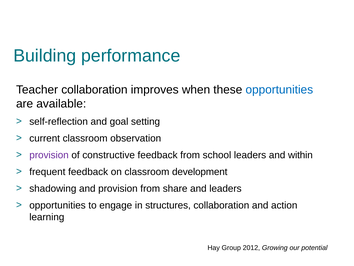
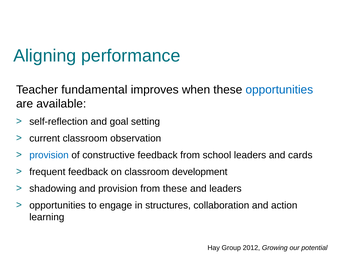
Building: Building -> Aligning
Teacher collaboration: collaboration -> fundamental
provision at (49, 155) colour: purple -> blue
within: within -> cards
from share: share -> these
